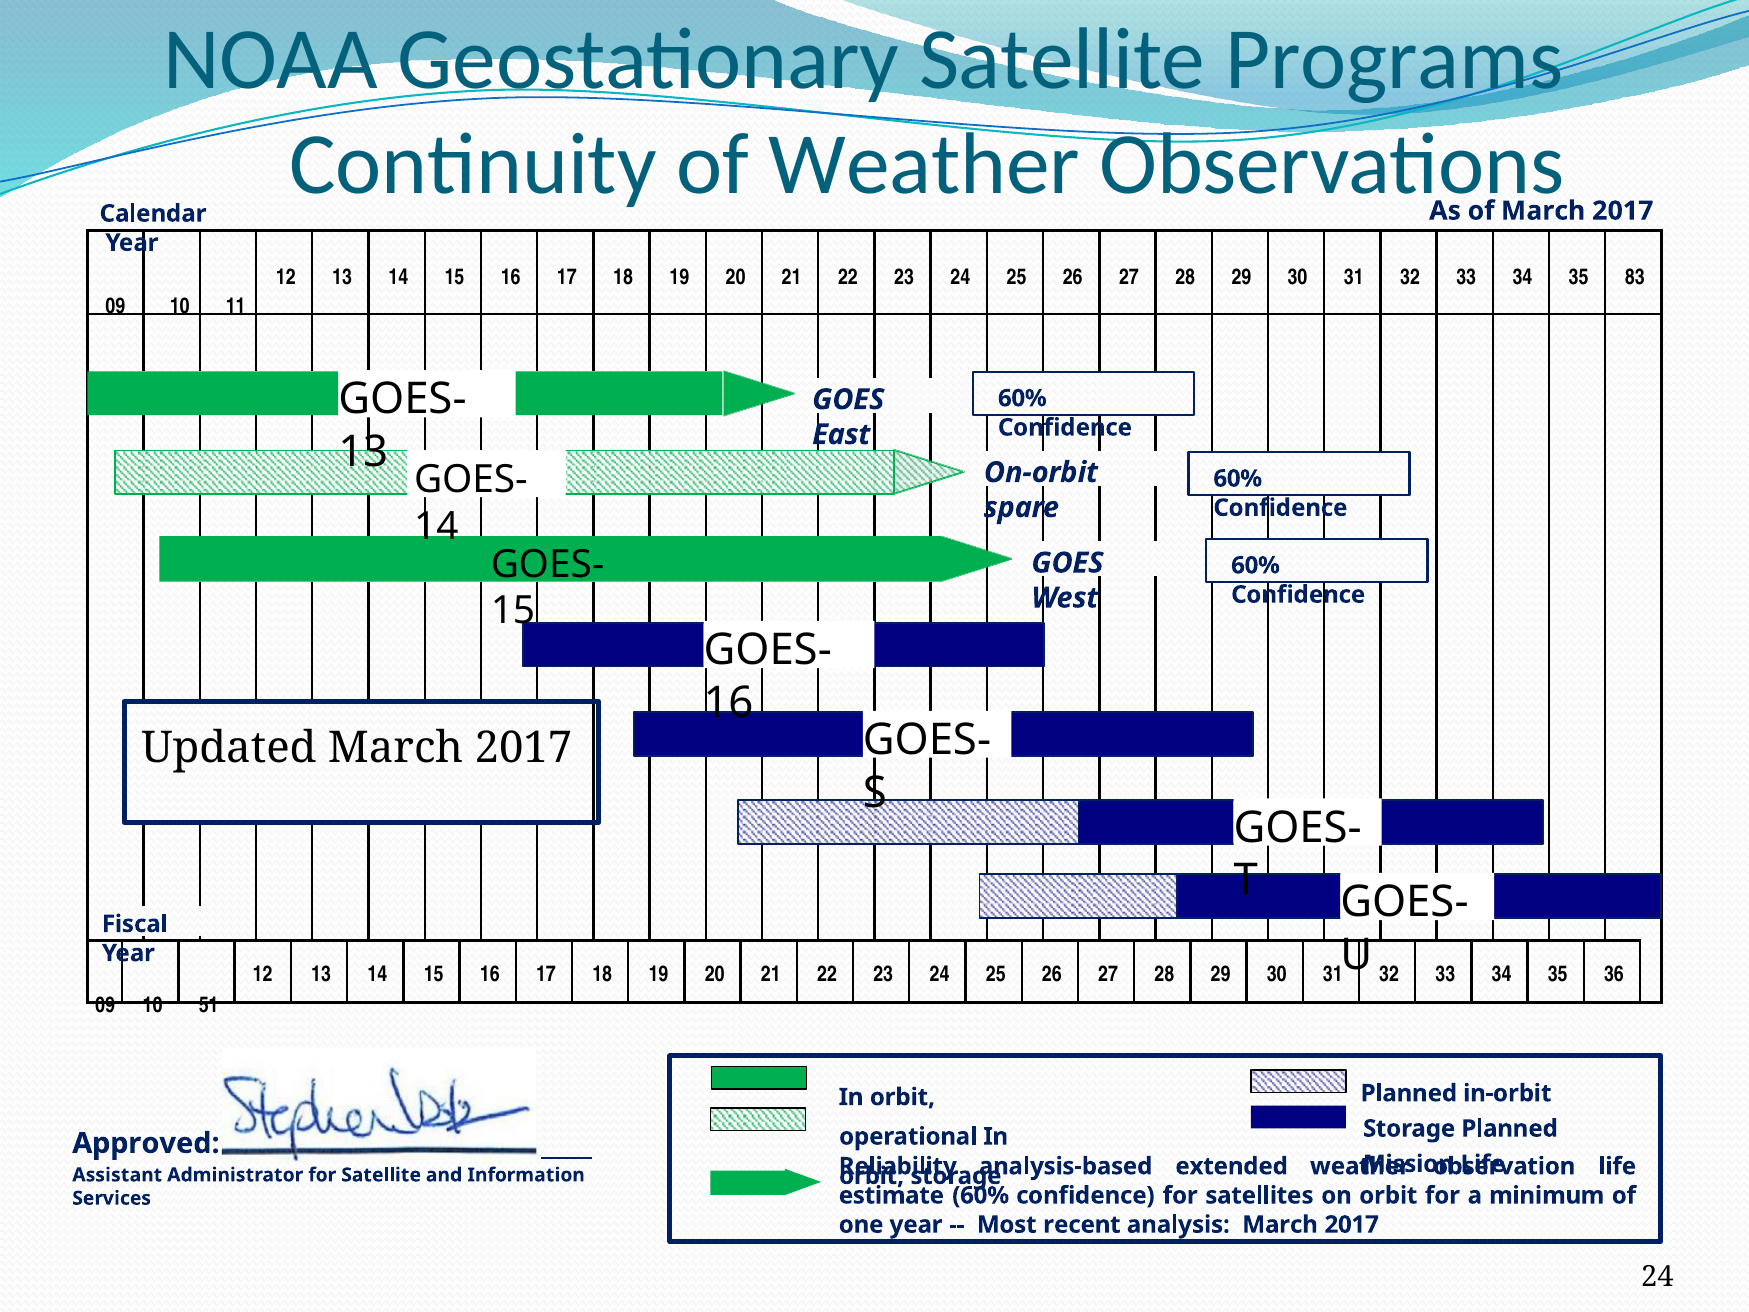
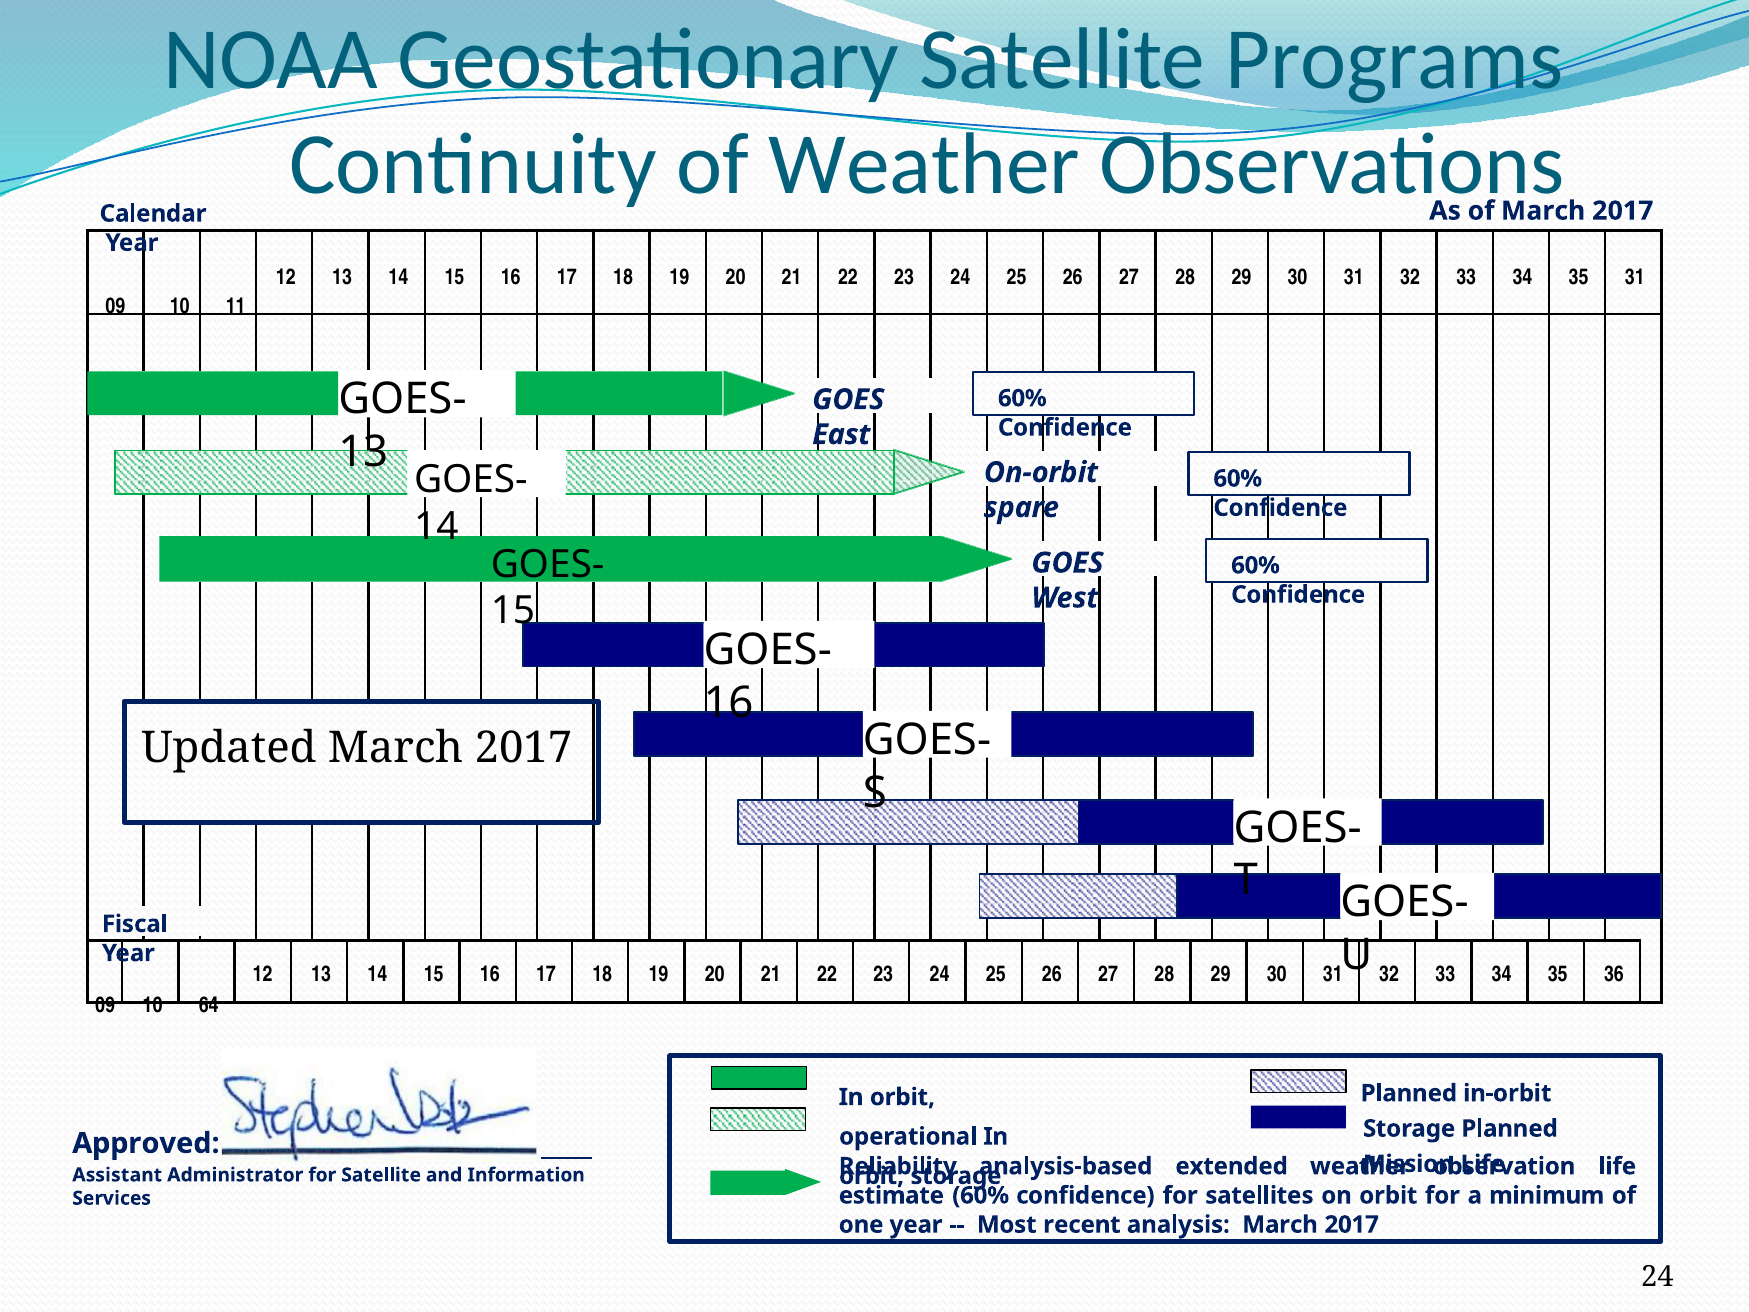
35 83: 83 -> 31
51: 51 -> 64
